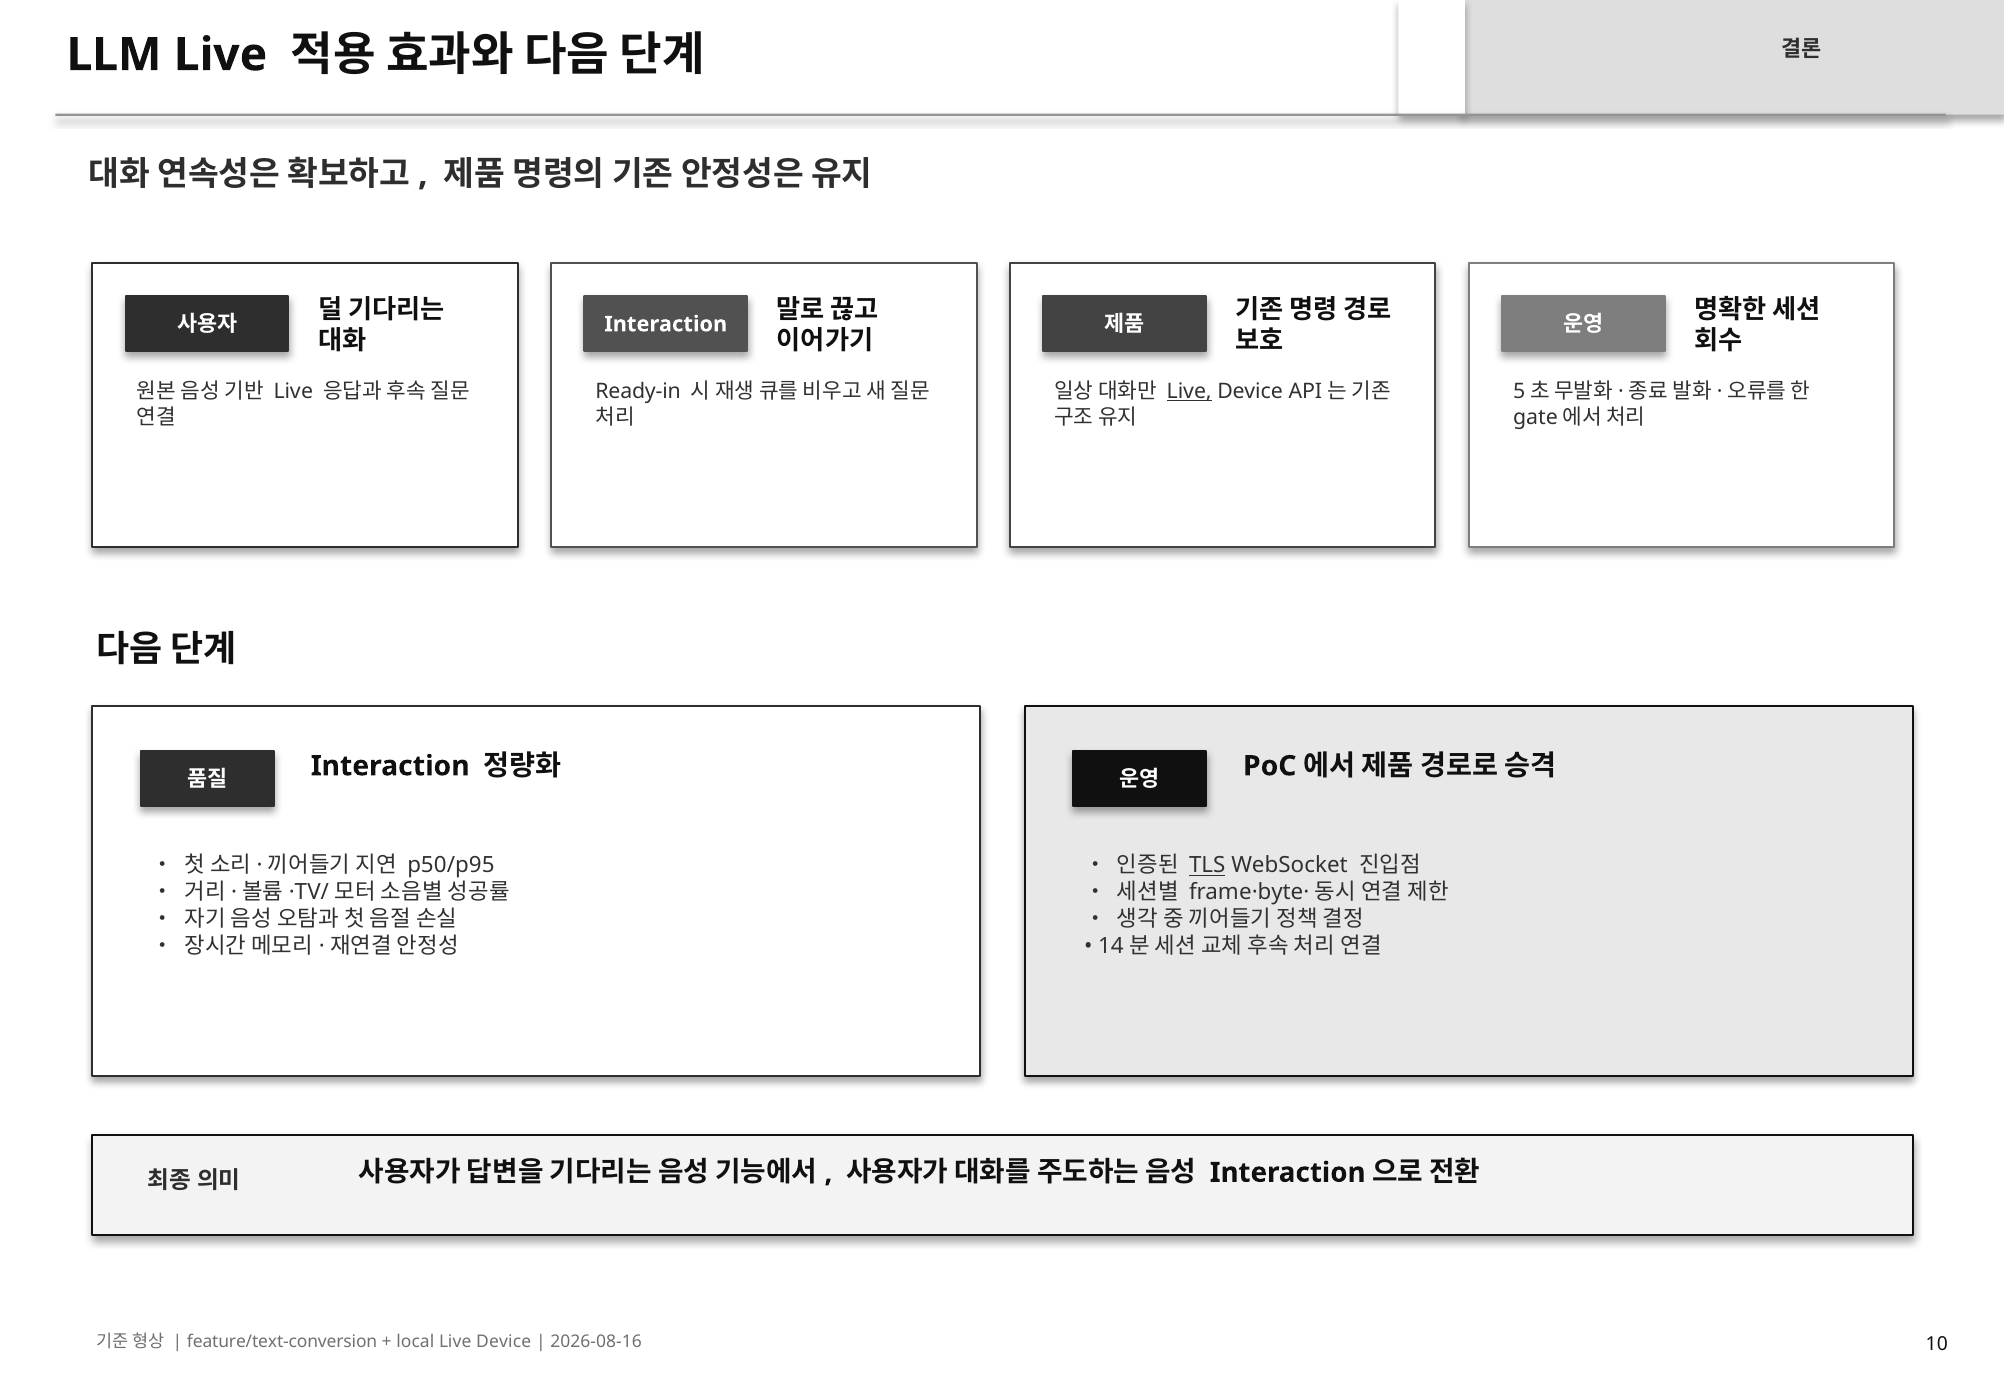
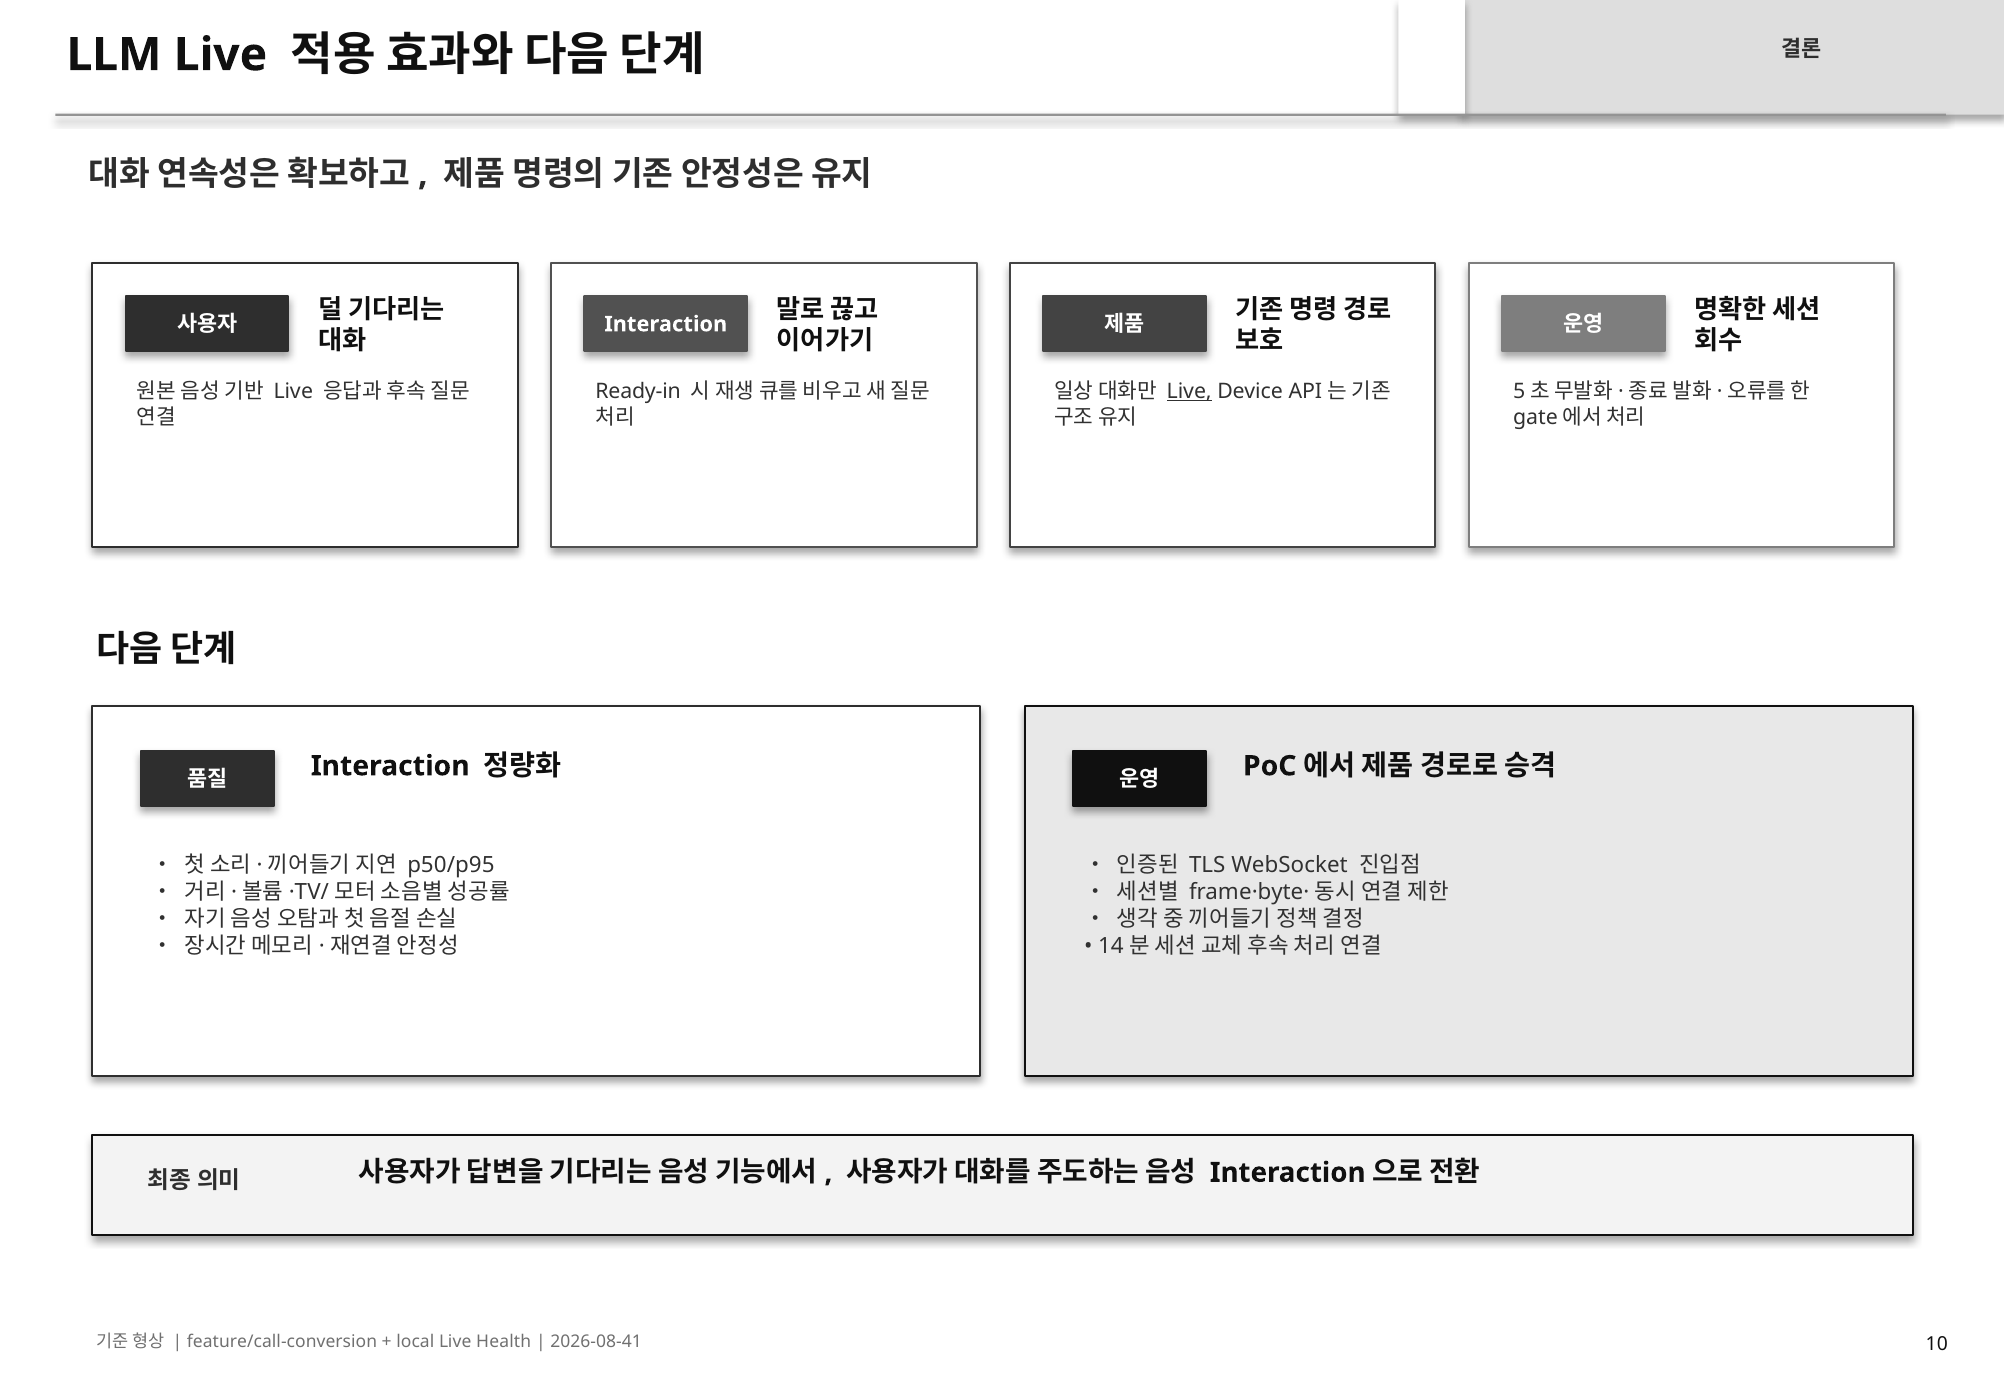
TLS underline: present -> none
feature/text-conversion: feature/text-conversion -> feature/call-conversion
local Live Device: Device -> Health
2026-08-16: 2026-08-16 -> 2026-08-41
